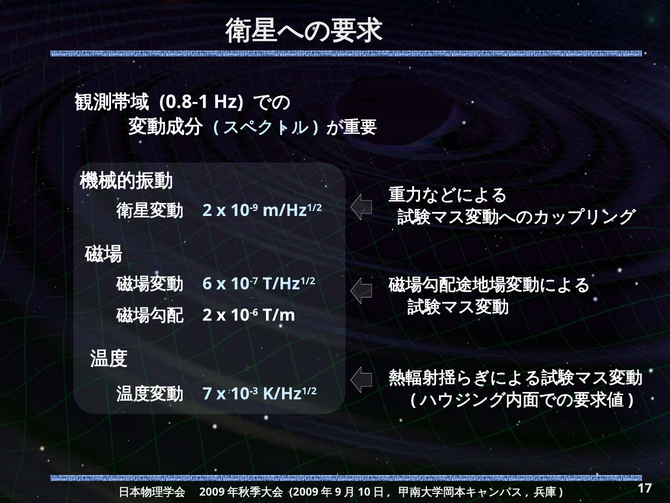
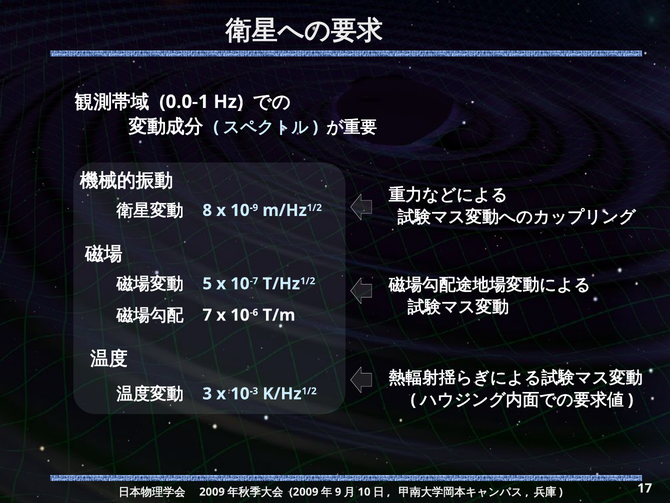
0.8-1: 0.8-1 -> 0.0-1
2 at (207, 210): 2 -> 8
6: 6 -> 5
2 at (207, 315): 2 -> 7
7: 7 -> 3
